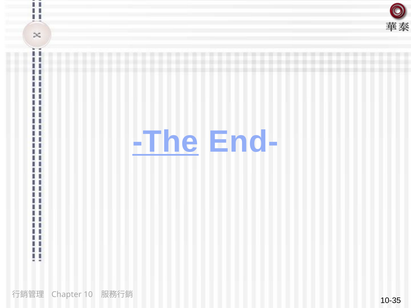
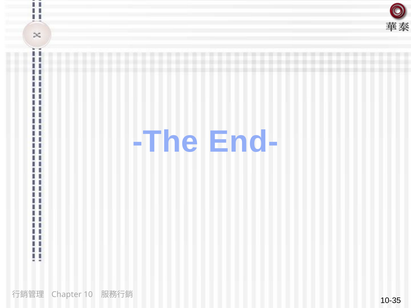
The underline: present -> none
